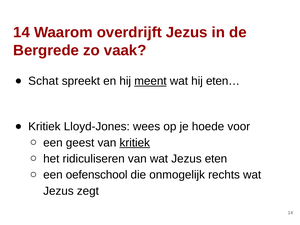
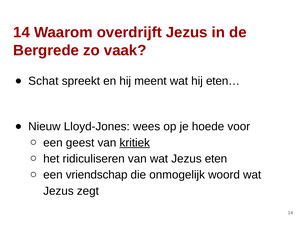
meent underline: present -> none
Kritiek at (44, 127): Kritiek -> Nieuw
oefenschool: oefenschool -> vriendschap
rechts: rechts -> woord
